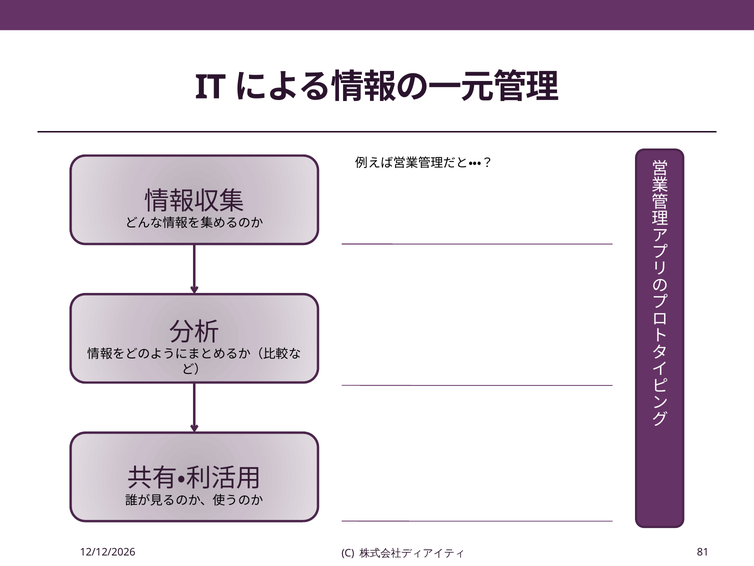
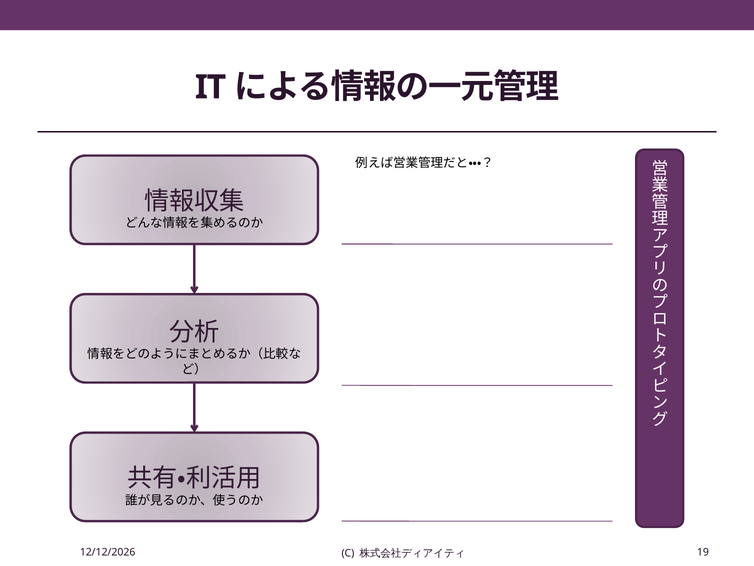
81: 81 -> 19
